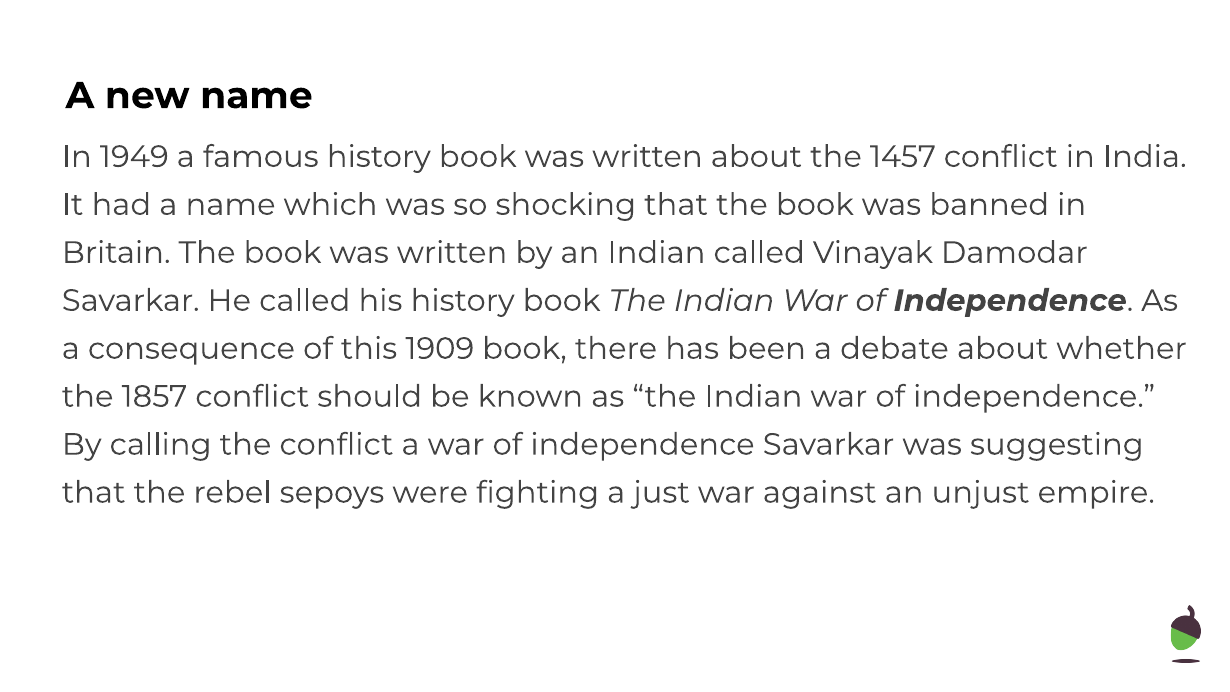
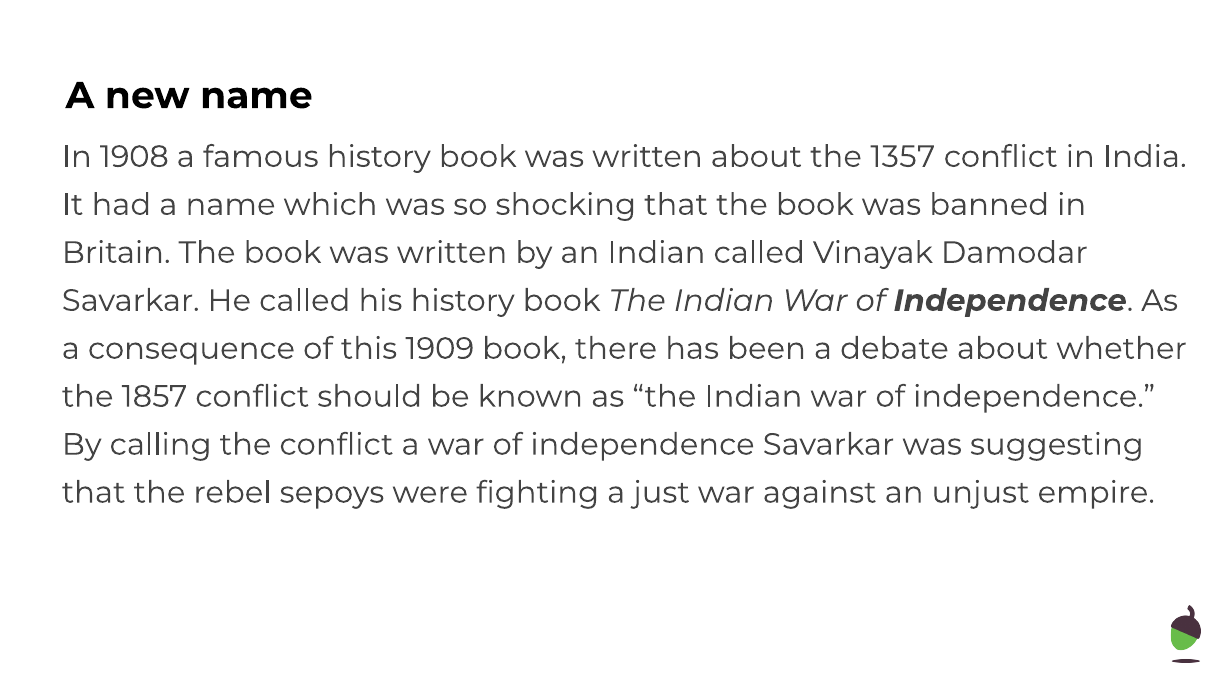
1949: 1949 -> 1908
1457: 1457 -> 1357
